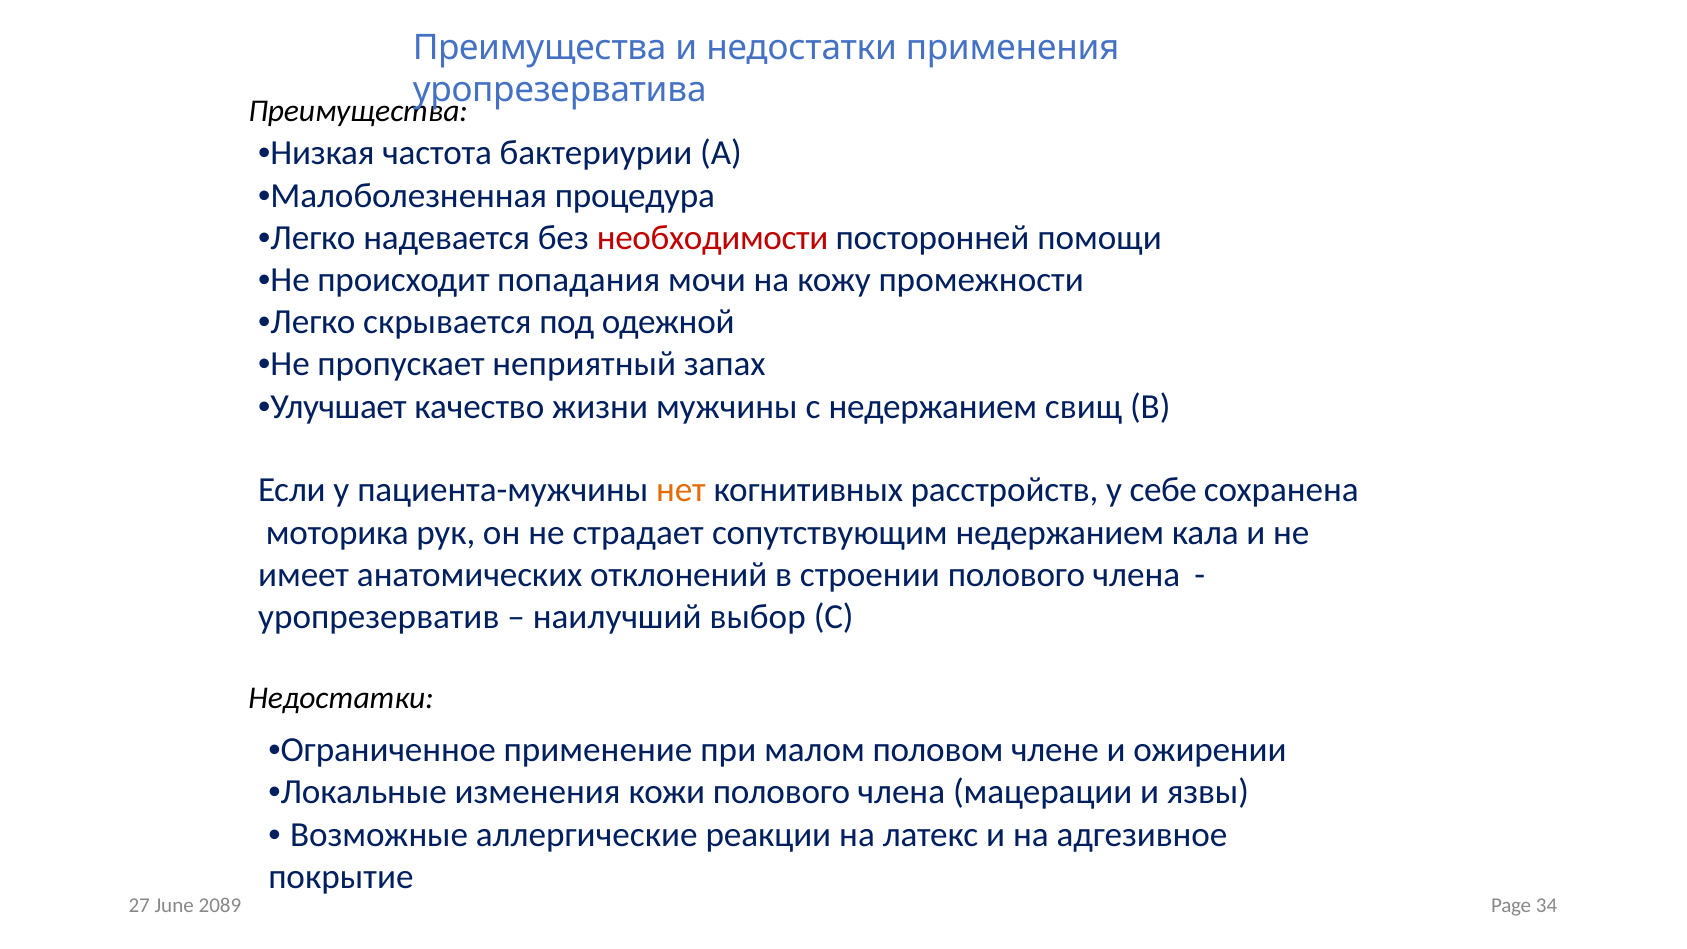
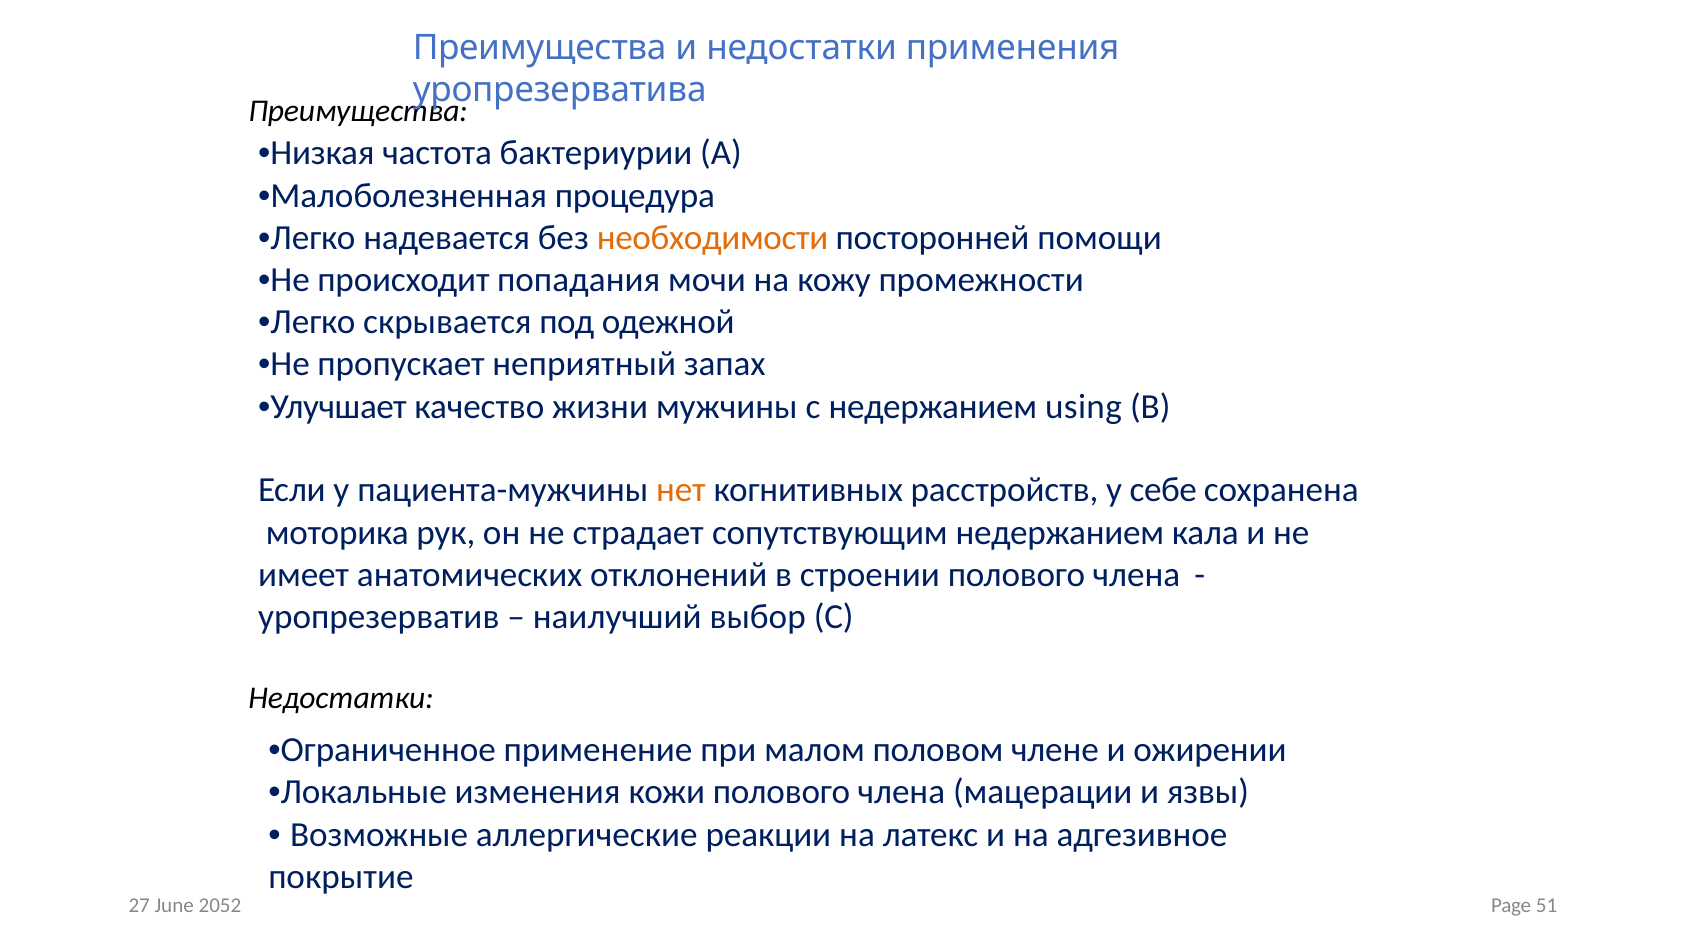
необходимости colour: red -> orange
свищ: свищ -> using
2089: 2089 -> 2052
34: 34 -> 51
